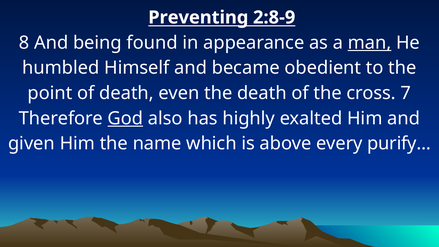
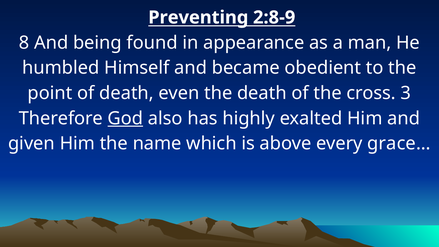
man underline: present -> none
7: 7 -> 3
purify…: purify… -> grace…
